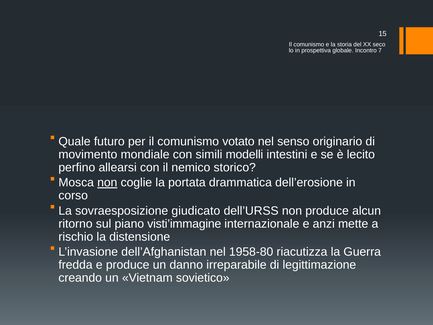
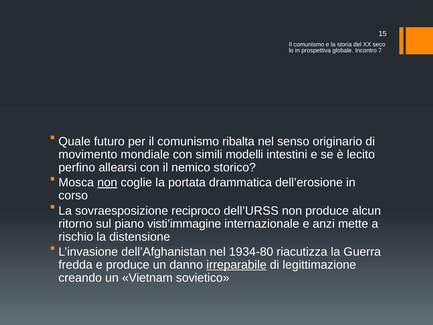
votato: votato -> ribalta
giudicato: giudicato -> reciproco
1958-80: 1958-80 -> 1934-80
irreparabile underline: none -> present
